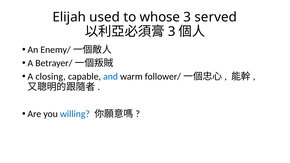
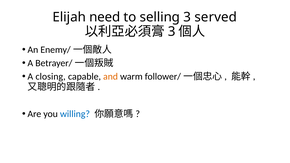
used: used -> need
whose: whose -> selling
and colour: blue -> orange
